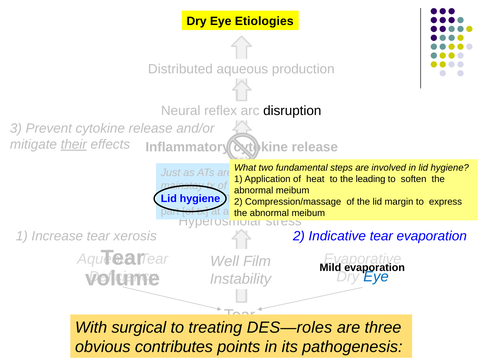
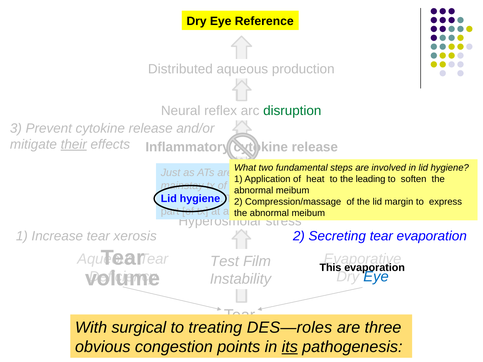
Etiologies: Etiologies -> Reference
disruption colour: black -> green
Indicative: Indicative -> Secreting
Well: Well -> Test
Mild: Mild -> This
contributes: contributes -> congestion
its underline: none -> present
